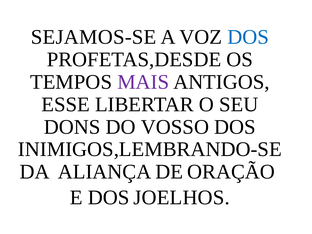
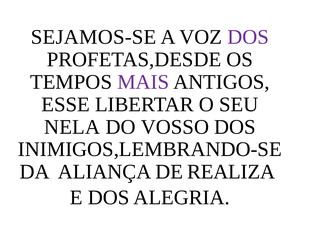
DOS at (248, 37) colour: blue -> purple
DONS: DONS -> NELA
ORAÇÃO: ORAÇÃO -> REALIZA
JOELHOS: JOELHOS -> ALEGRIA
